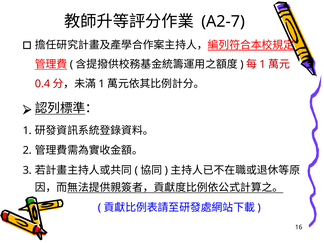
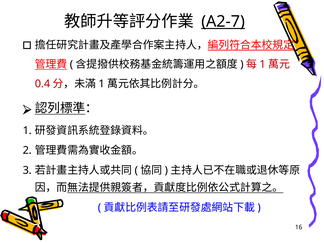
A2-7 underline: none -> present
